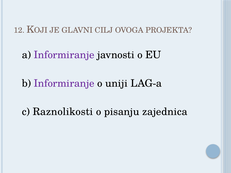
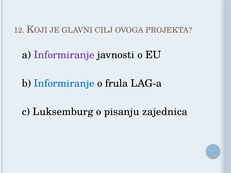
Informiranje at (64, 83) colour: purple -> blue
uniji: uniji -> frula
Raznolikosti: Raznolikosti -> Luksemburg
